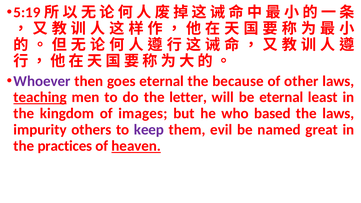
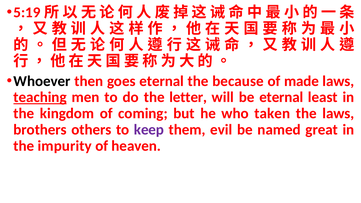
Whoever colour: purple -> black
other: other -> made
images: images -> coming
based: based -> taken
impurity: impurity -> brothers
practices: practices -> impurity
heaven underline: present -> none
